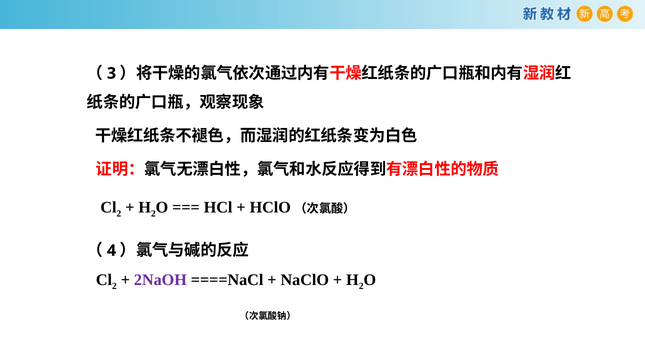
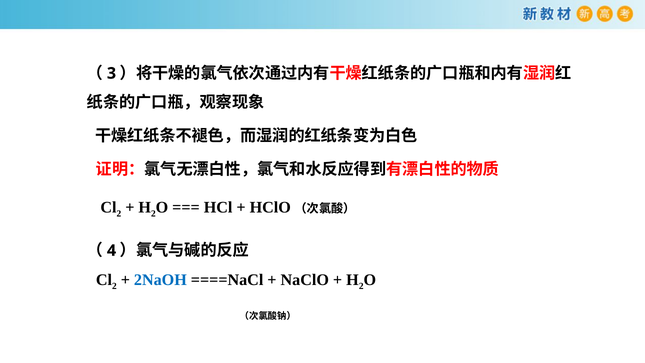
2NaOH colour: purple -> blue
